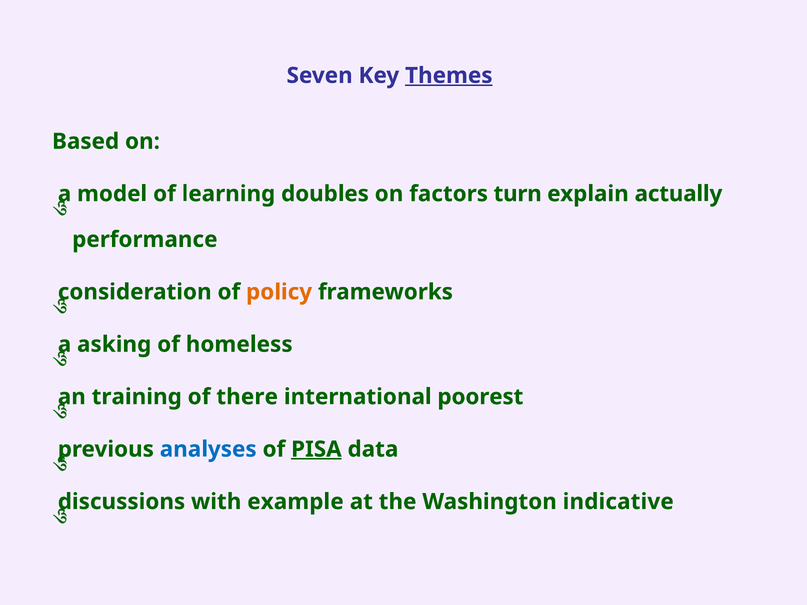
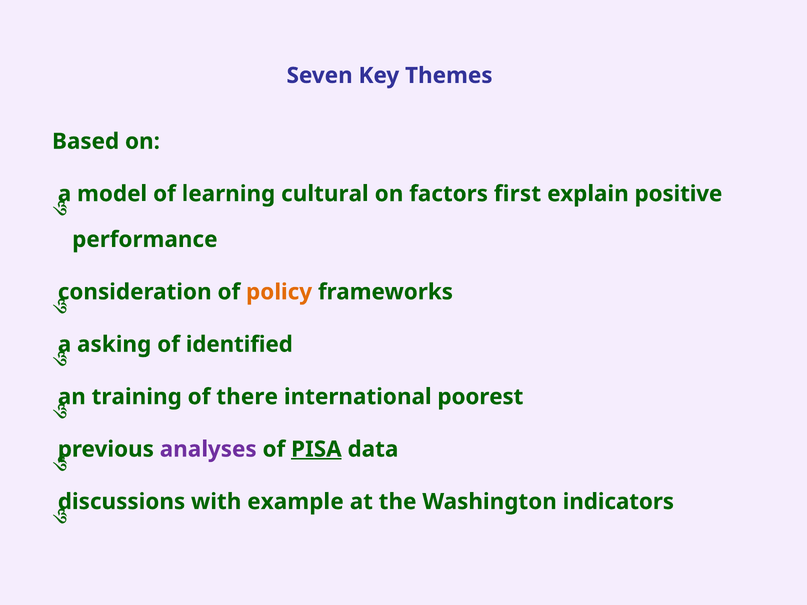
Themes underline: present -> none
doubles: doubles -> cultural
turn: turn -> first
actually: actually -> positive
homeless: homeless -> identified
analyses colour: blue -> purple
indicative: indicative -> indicators
